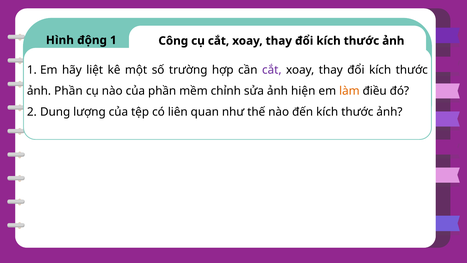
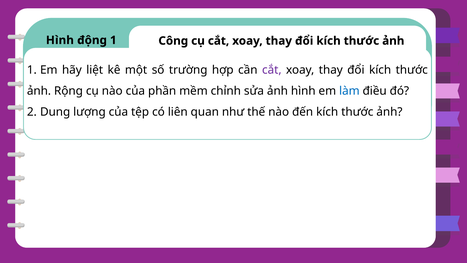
ảnh Phần: Phần -> Rộng
ảnh hiện: hiện -> hình
làm colour: orange -> blue
